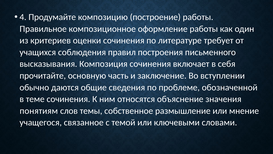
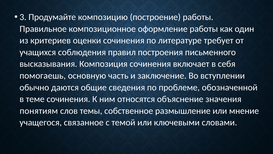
4: 4 -> 3
прочитайте: прочитайте -> помогаешь
